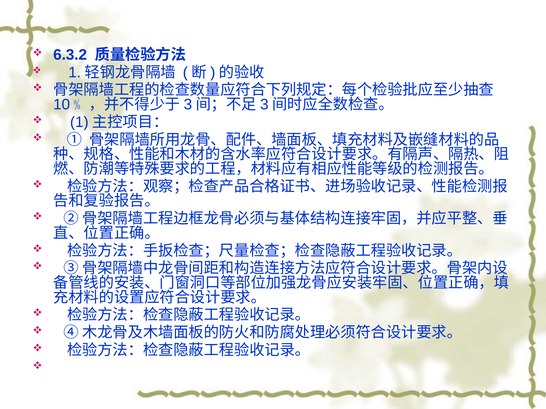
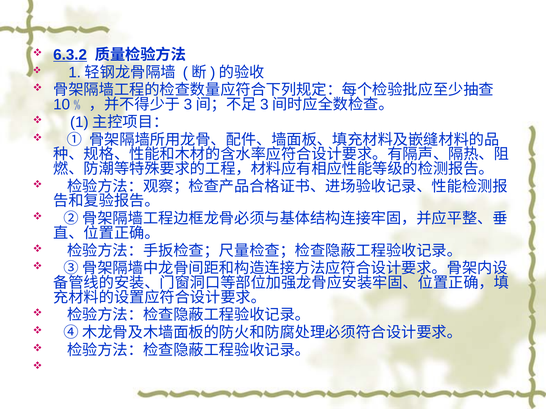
6.3.2 underline: none -> present
